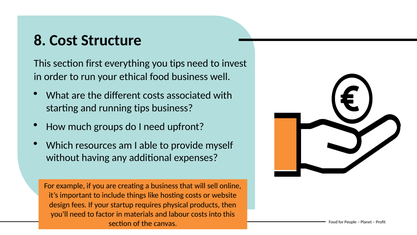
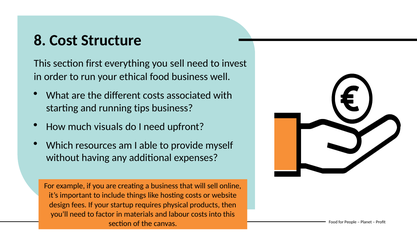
you tips: tips -> sell
groups: groups -> visuals
